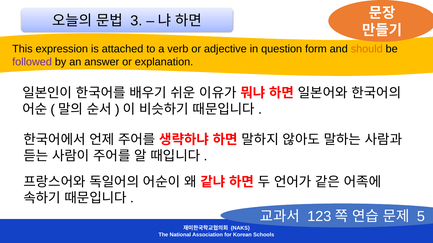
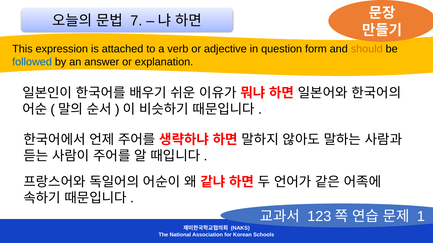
3: 3 -> 7
followed colour: purple -> blue
5: 5 -> 1
